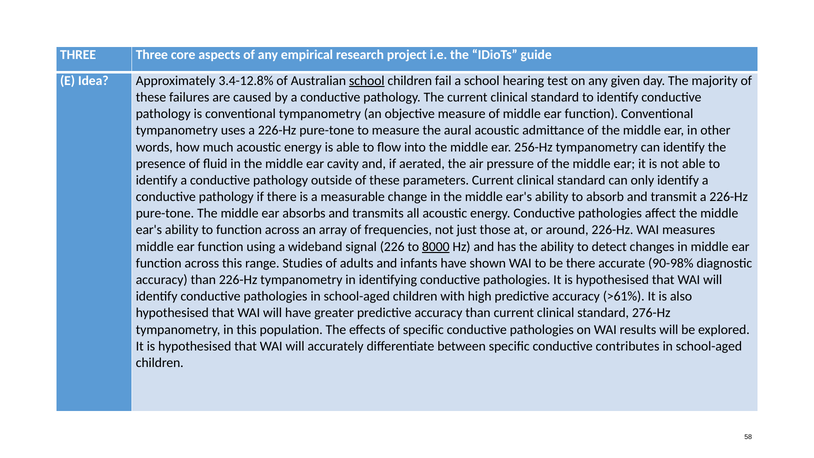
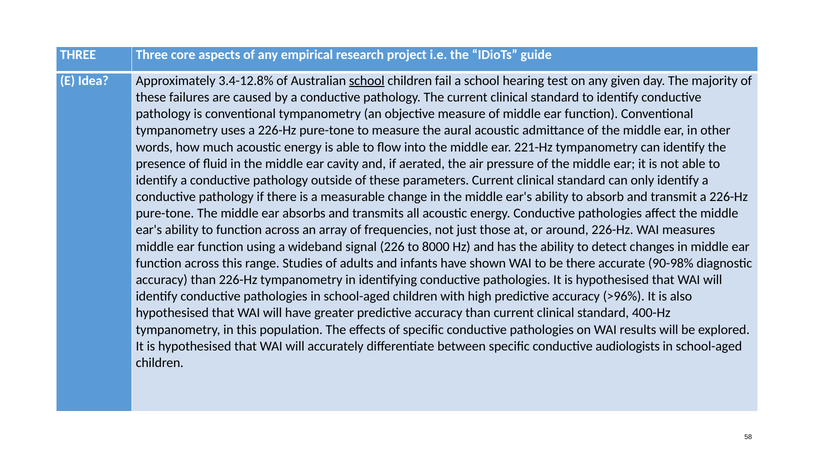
256-Hz: 256-Hz -> 221-Hz
8000 underline: present -> none
>61%: >61% -> >96%
276-Hz: 276-Hz -> 400-Hz
contributes: contributes -> audiologists
